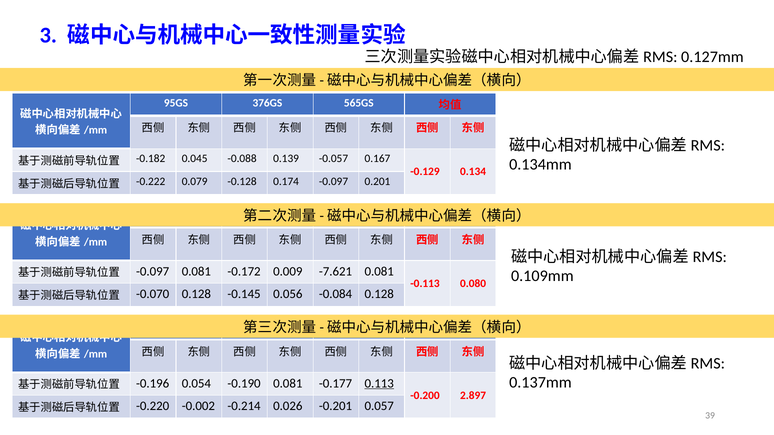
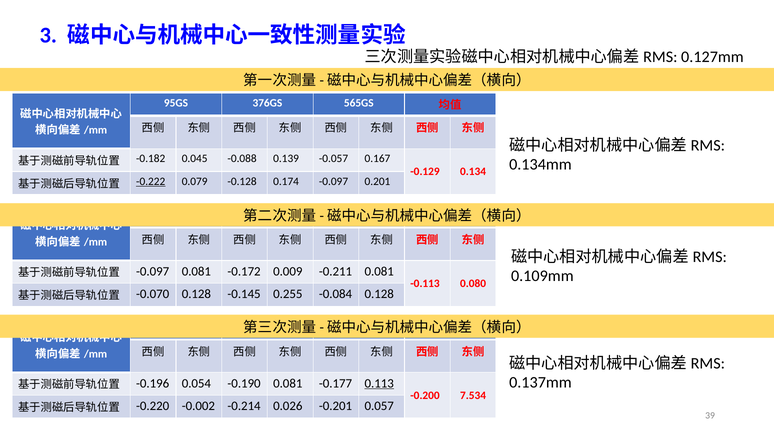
-0.222 underline: none -> present
-7.621: -7.621 -> -0.211
0.056: 0.056 -> 0.255
2.897: 2.897 -> 7.534
